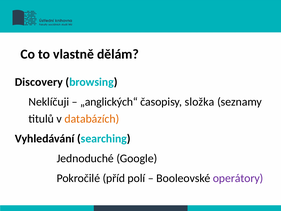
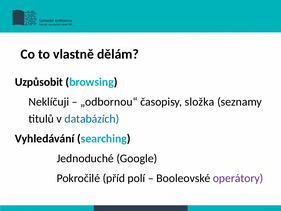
Discovery: Discovery -> Uzpůsobit
„anglických“: „anglických“ -> „odbornou“
databázích colour: orange -> blue
